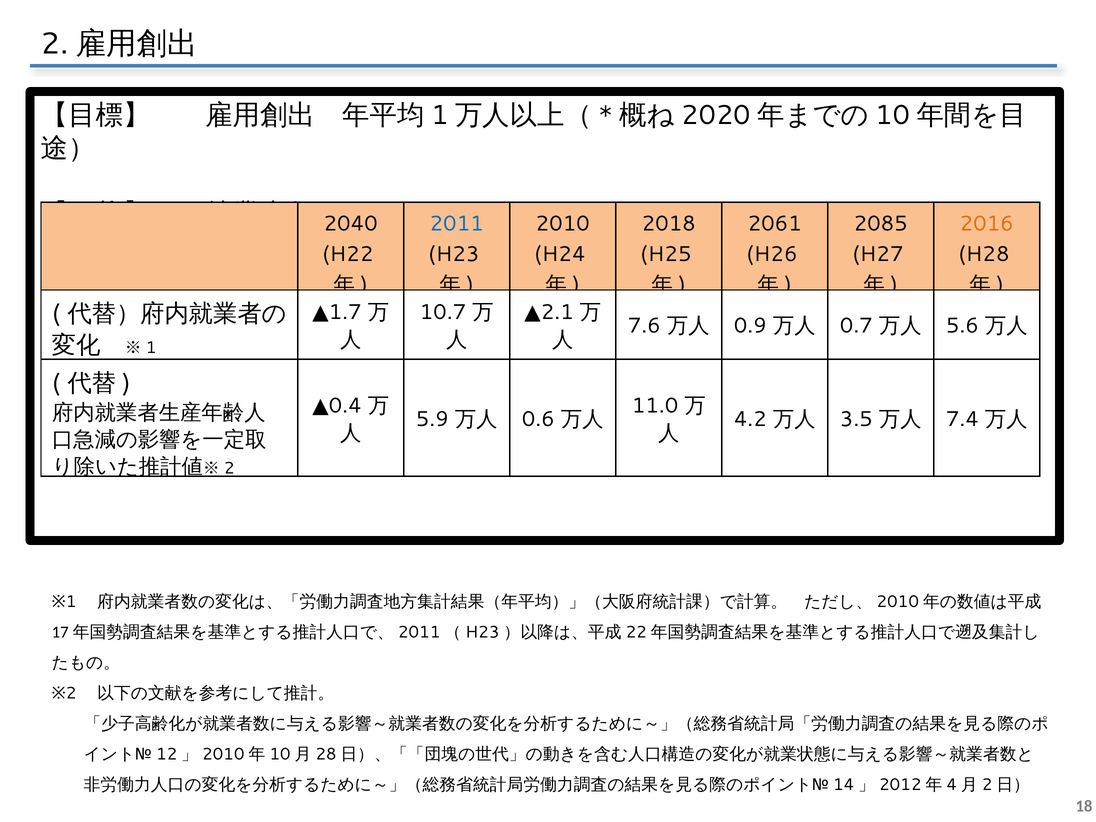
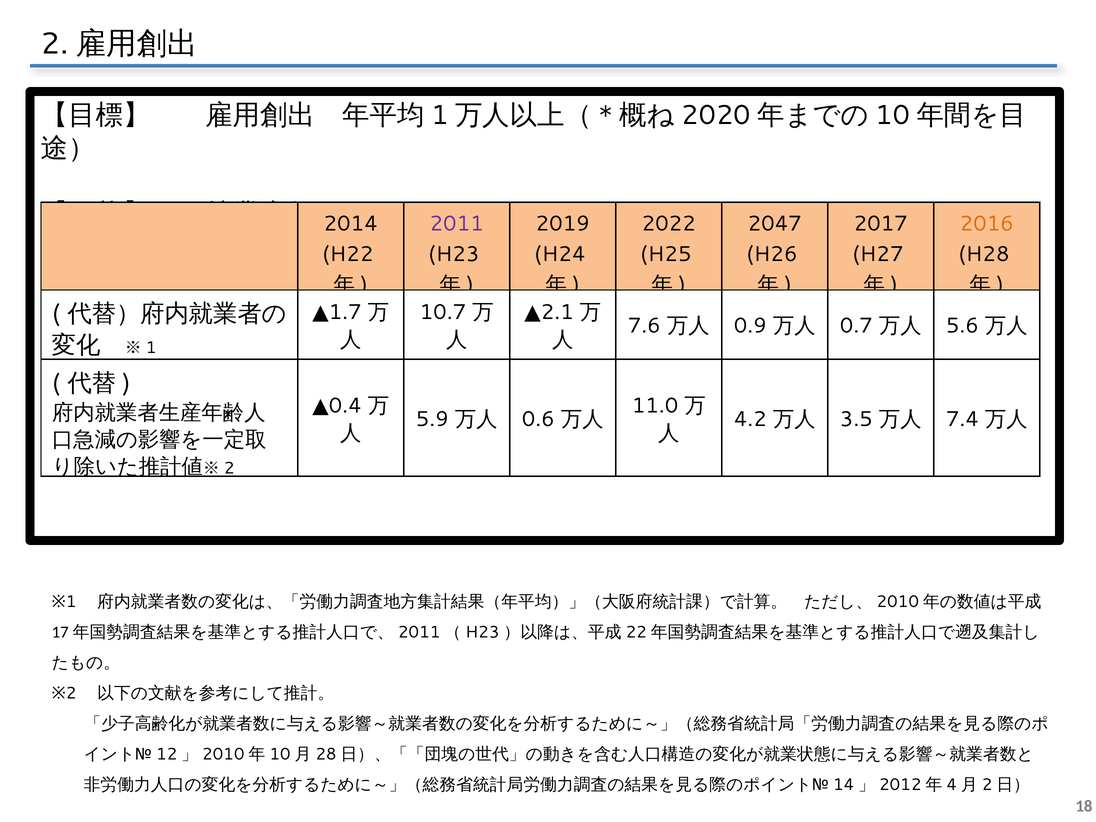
2040: 2040 -> 2014
2011 colour: blue -> purple
2010: 2010 -> 2019
2018: 2018 -> 2022
2061: 2061 -> 2047
2085: 2085 -> 2017
